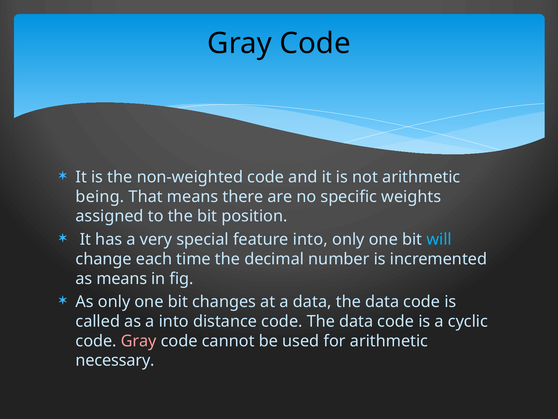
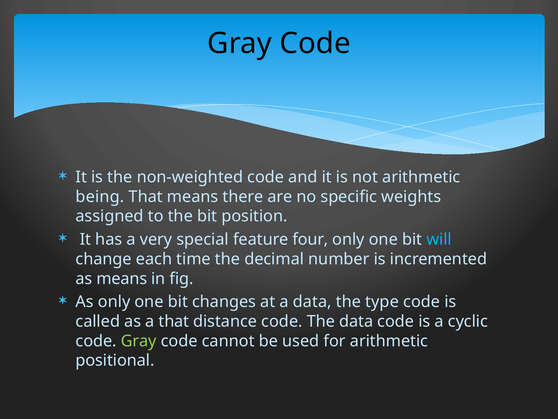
feature into: into -> four
data at (382, 302): data -> type
a into: into -> that
Gray at (139, 341) colour: pink -> light green
necessary: necessary -> positional
